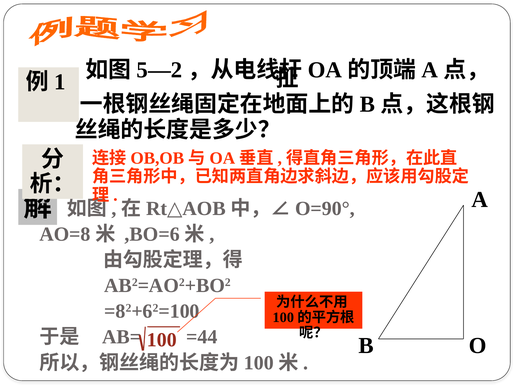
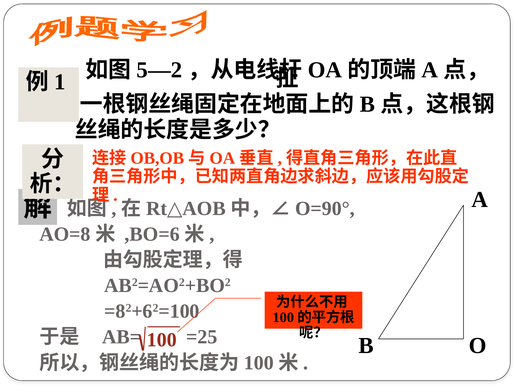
=44: =44 -> =25
